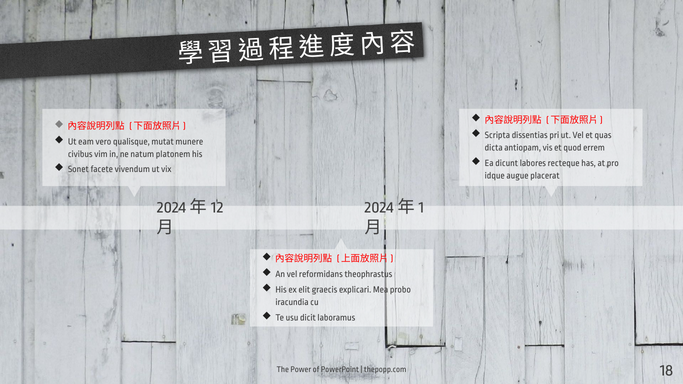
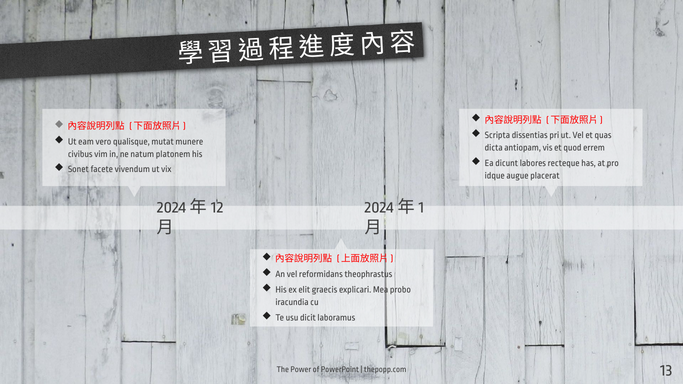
18: 18 -> 13
